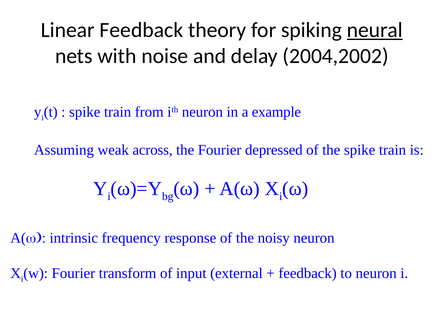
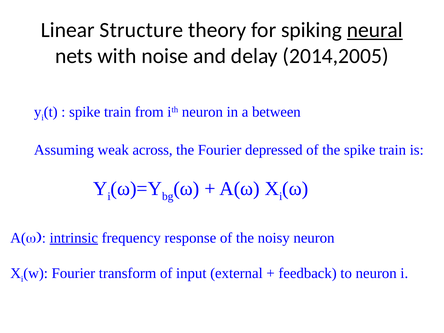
Linear Feedback: Feedback -> Structure
2004,2002: 2004,2002 -> 2014,2005
example: example -> between
intrinsic underline: none -> present
